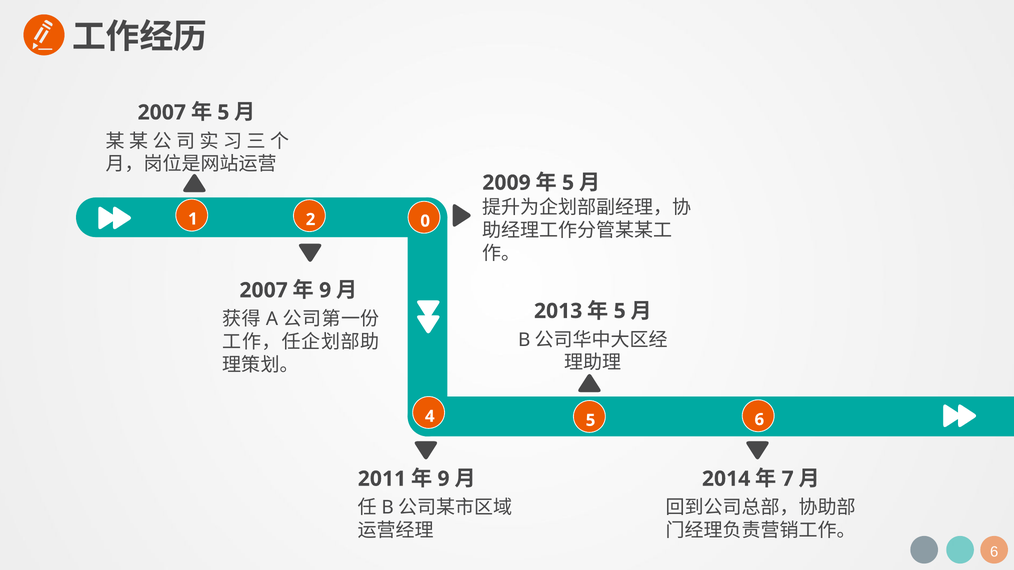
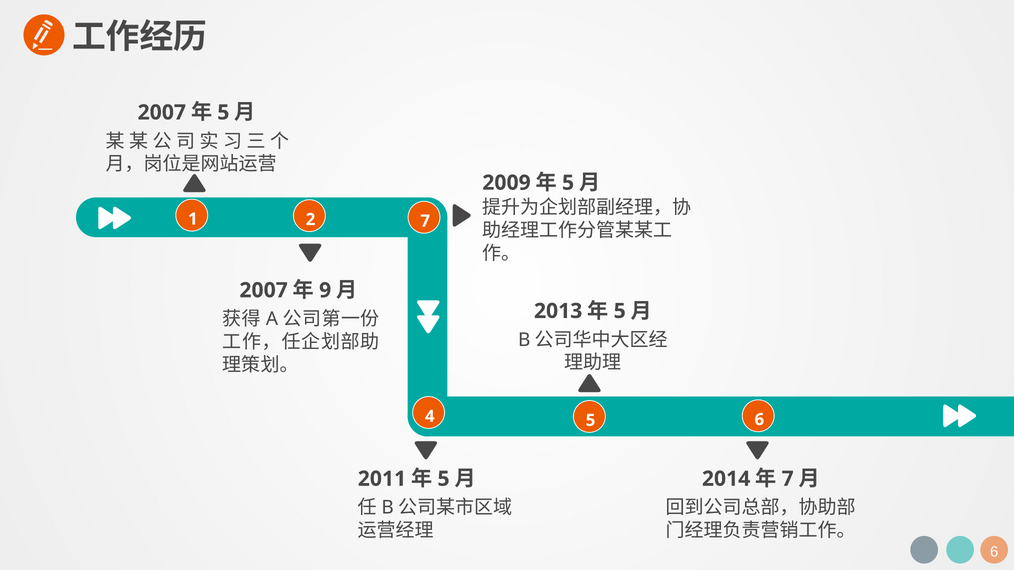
2 0: 0 -> 7
9 at (444, 479): 9 -> 5
